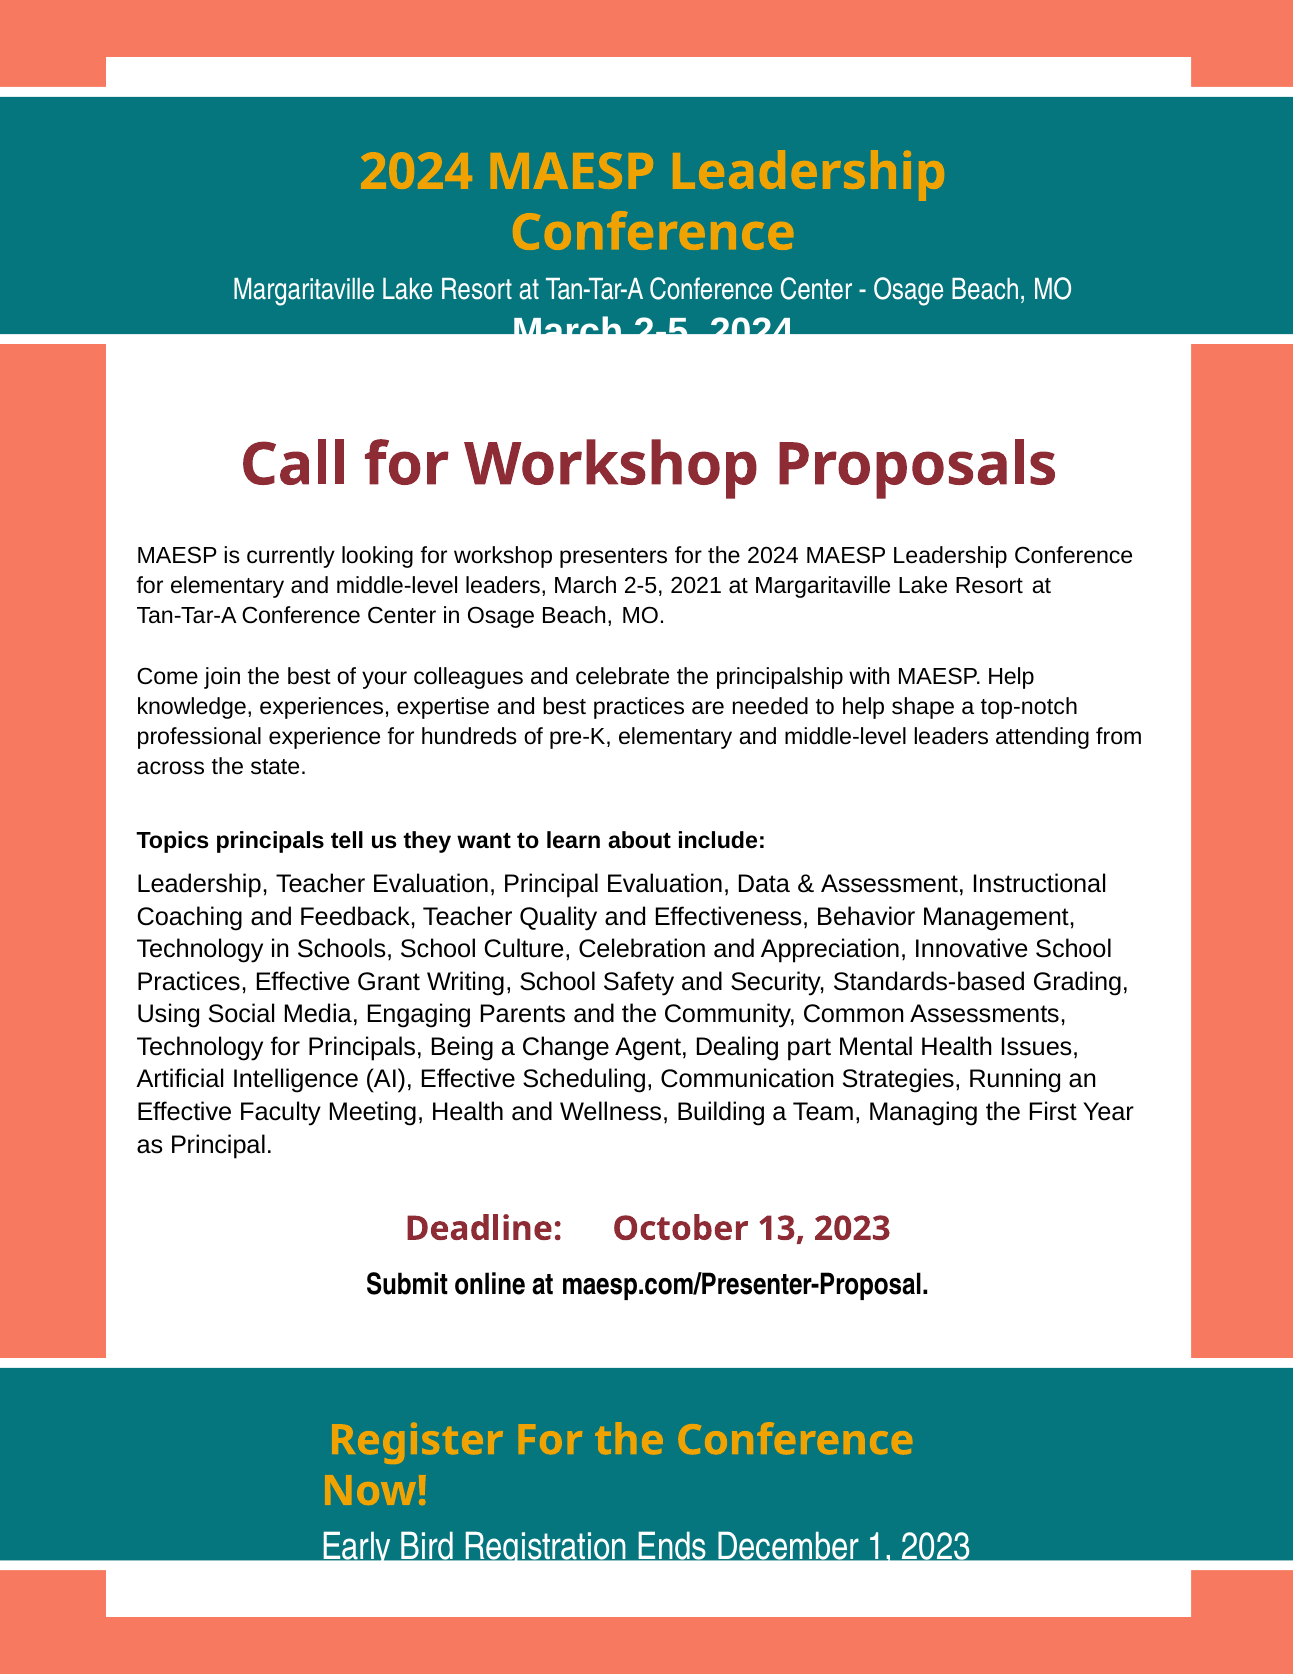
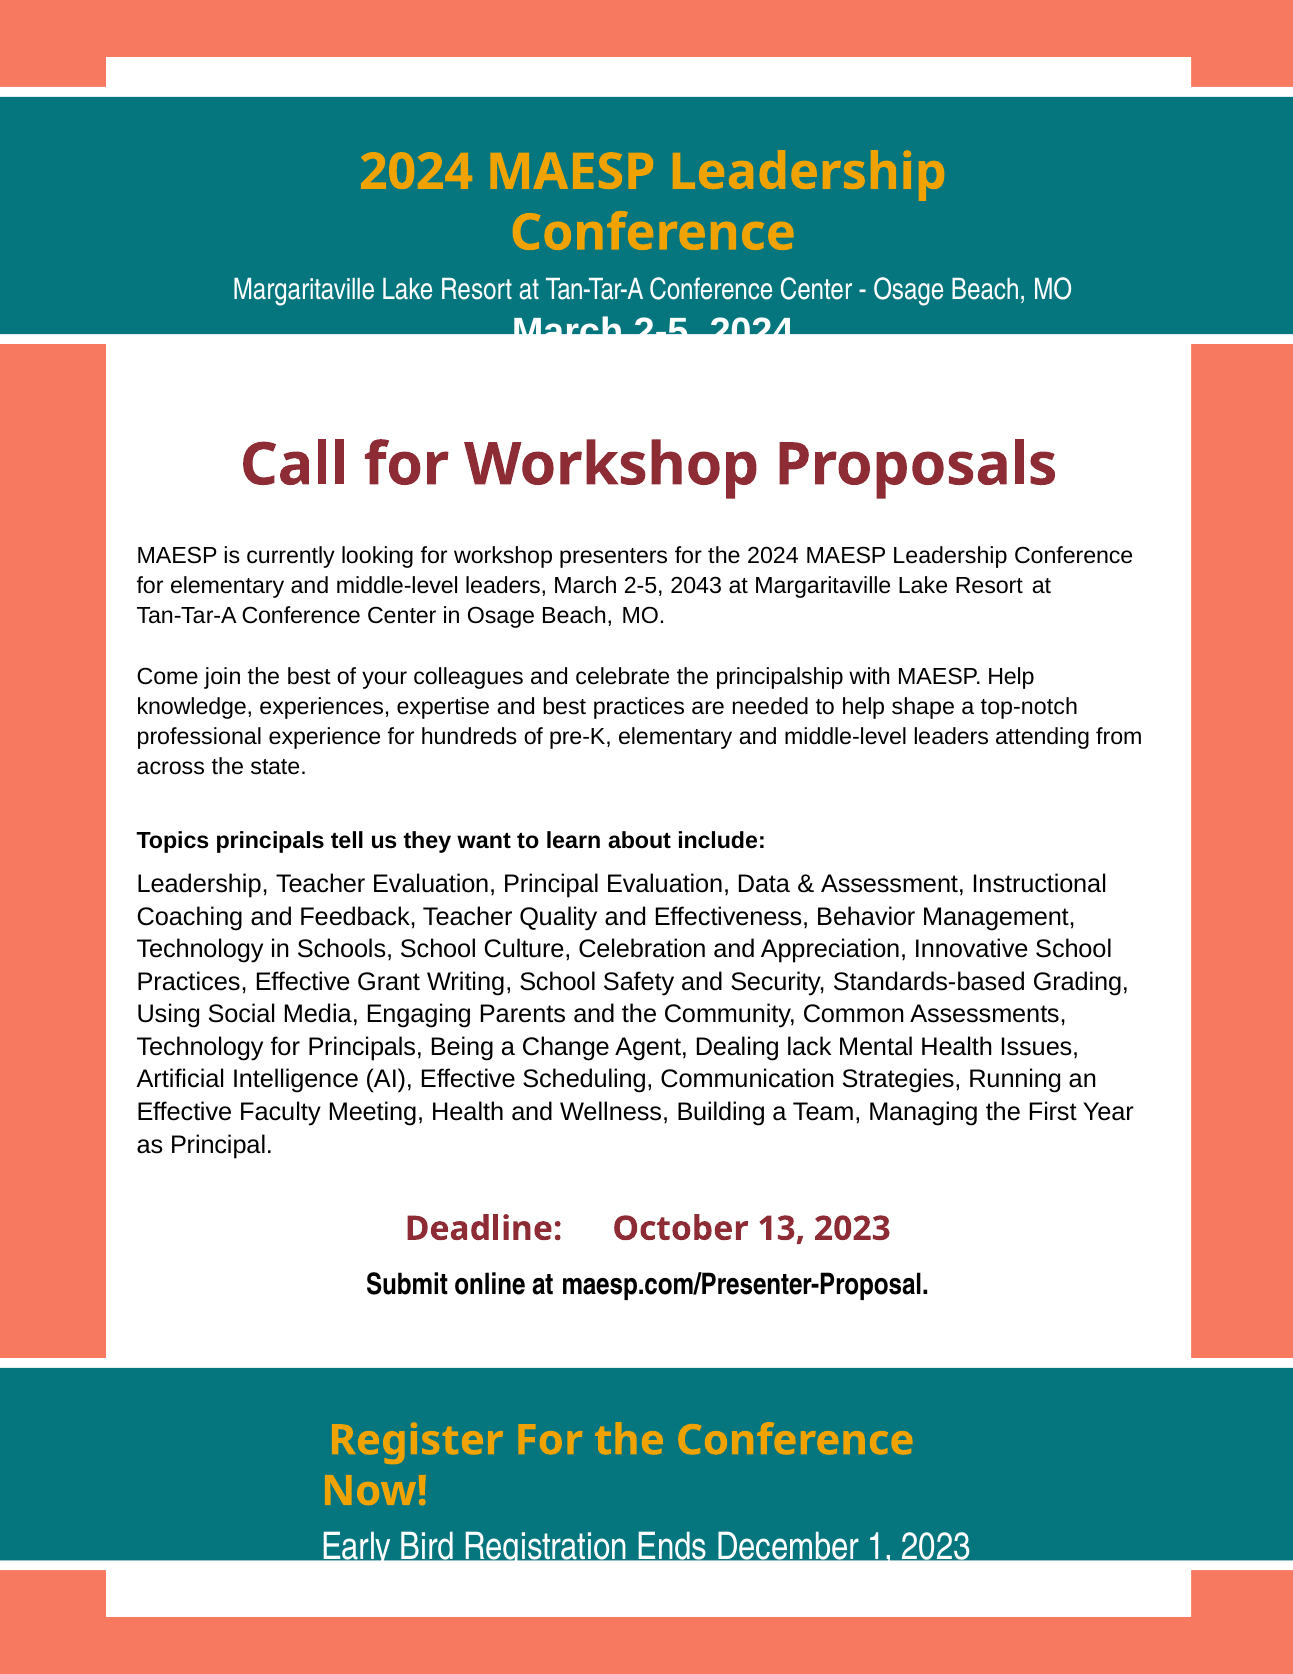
2021: 2021 -> 2043
part: part -> lack
